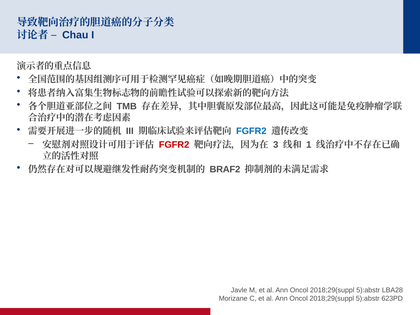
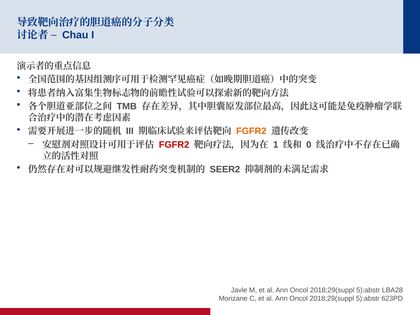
FGFR2 at (251, 131) colour: blue -> orange
3: 3 -> 1
1: 1 -> 0
BRAF2: BRAF2 -> SEER2
